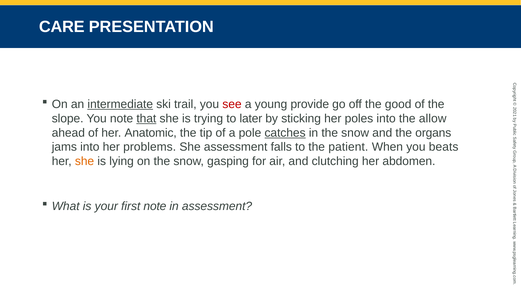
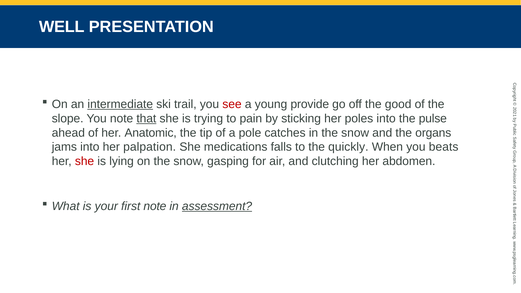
CARE: CARE -> WELL
later: later -> pain
allow: allow -> pulse
catches underline: present -> none
problems: problems -> palpation
She assessment: assessment -> medications
patient: patient -> quickly
she at (85, 161) colour: orange -> red
assessment at (217, 206) underline: none -> present
